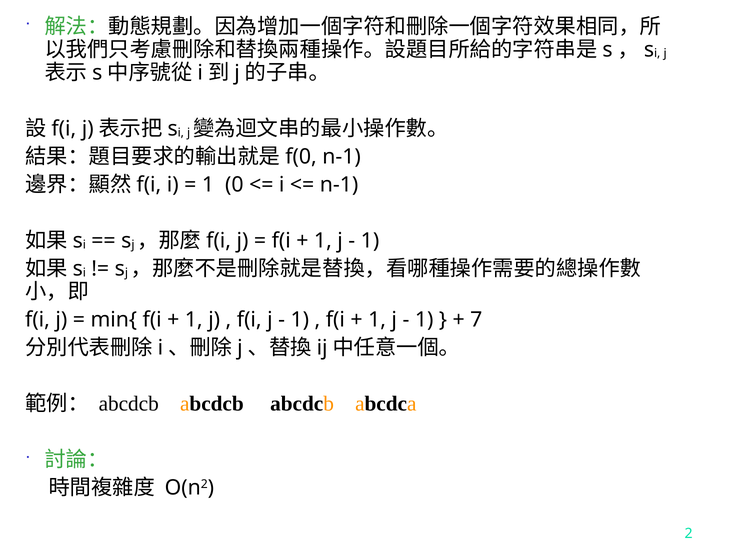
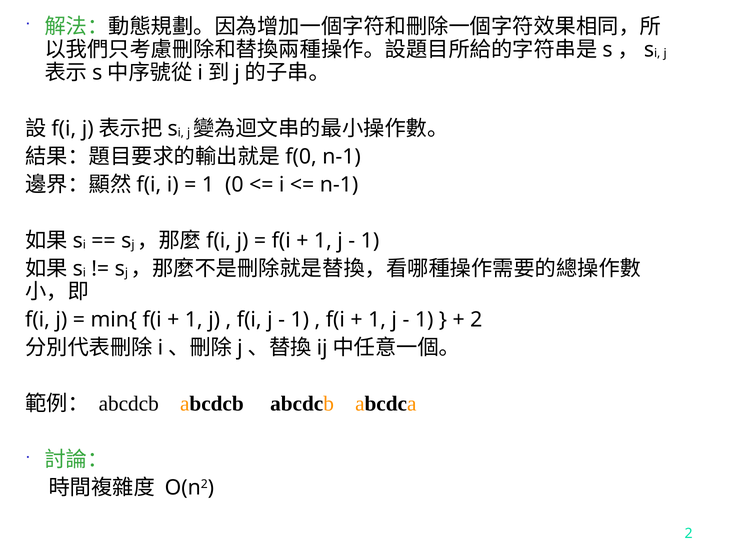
7 at (476, 320): 7 -> 2
